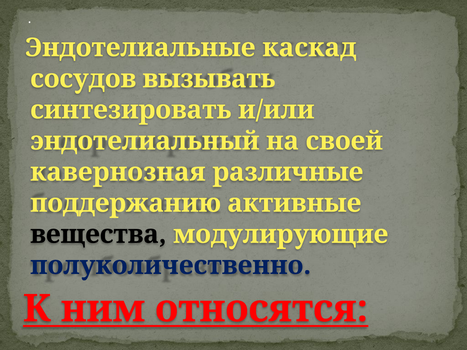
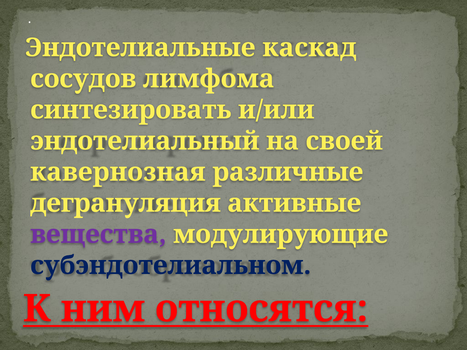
вызывать: вызывать -> лимфома
поддержанию: поддержанию -> дегрануляция
вещества colour: black -> purple
полуколичественно: полуколичественно -> субэндотелиальном
